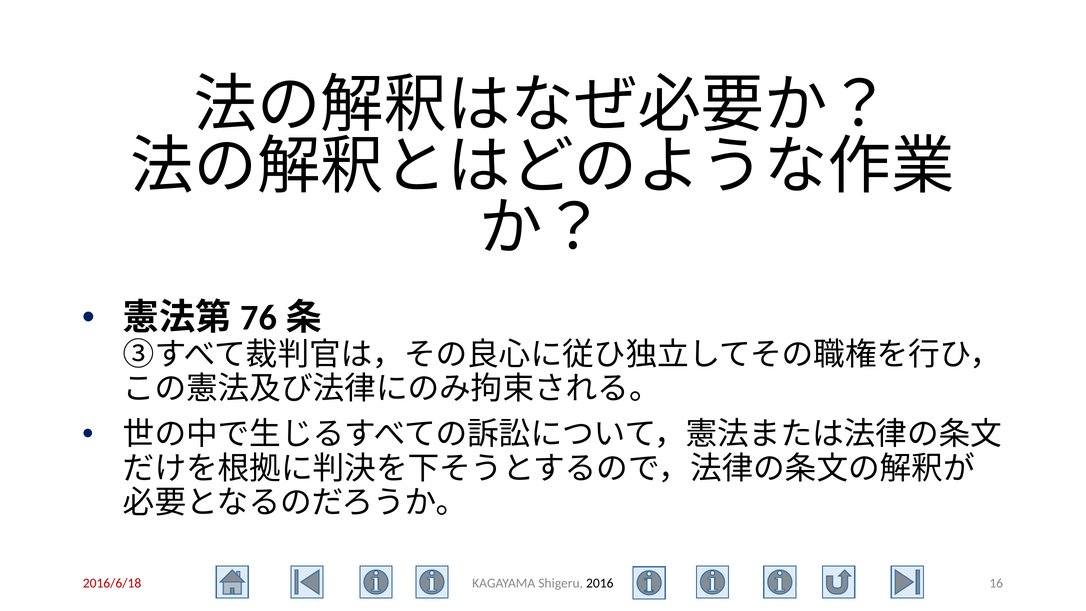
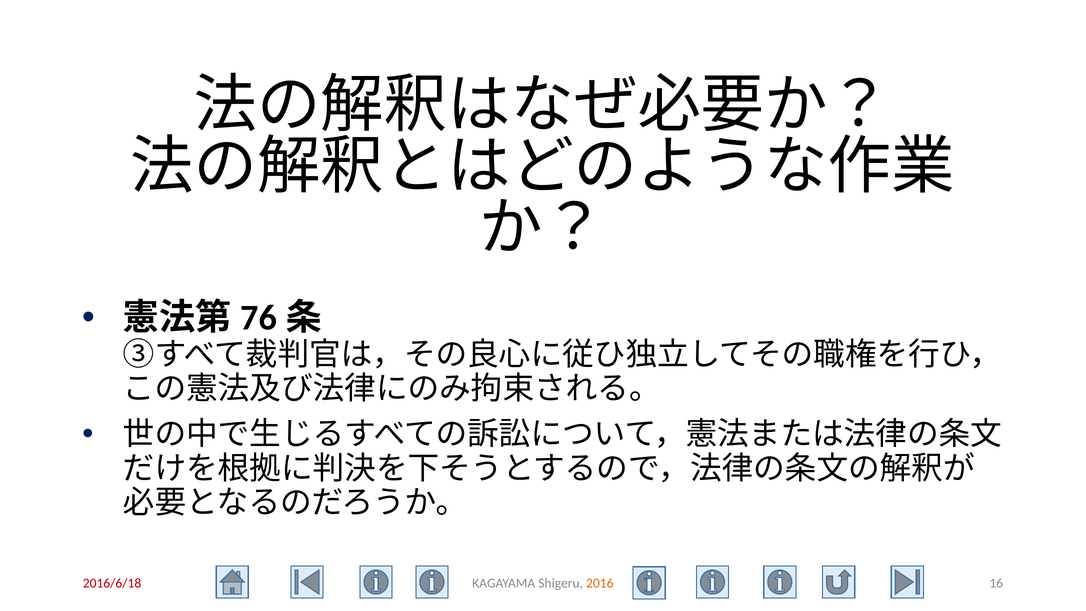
2016 colour: black -> orange
